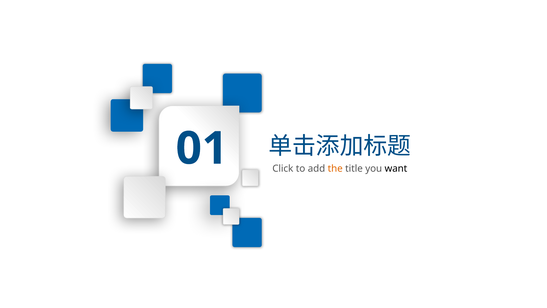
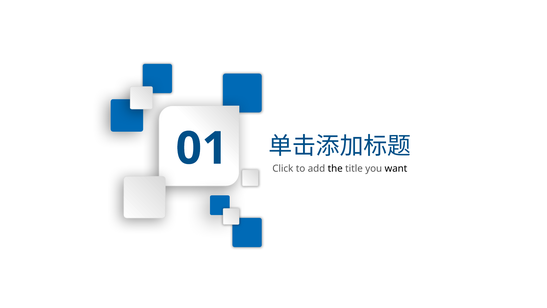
the colour: orange -> black
